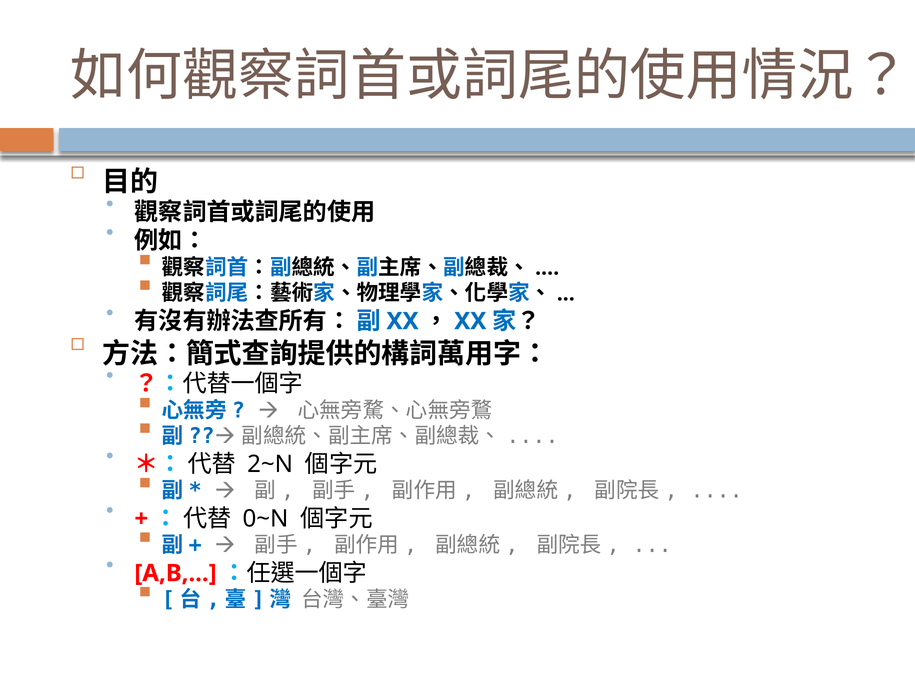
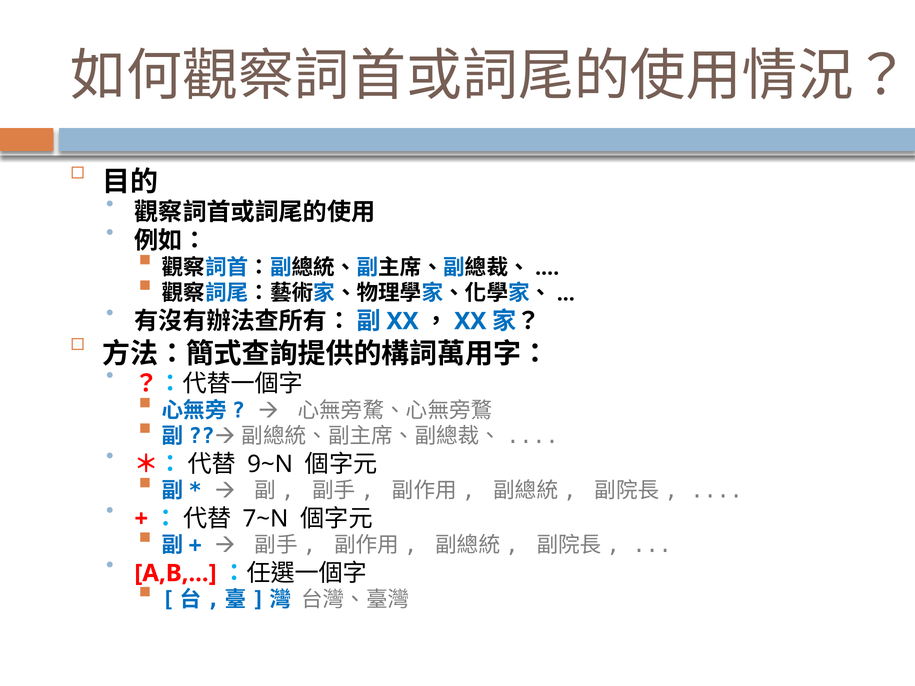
2~N: 2~N -> 9~N
0~N: 0~N -> 7~N
